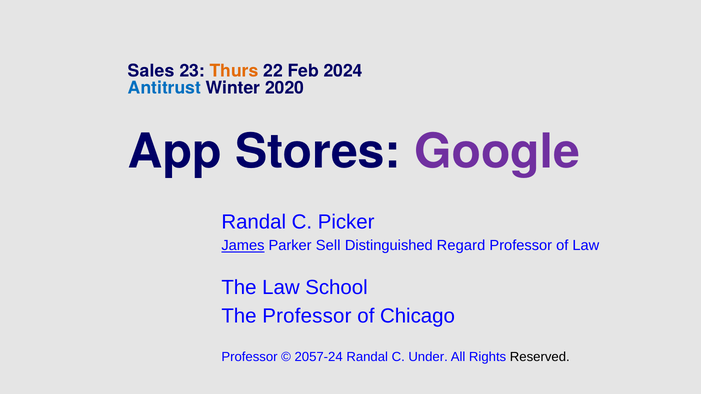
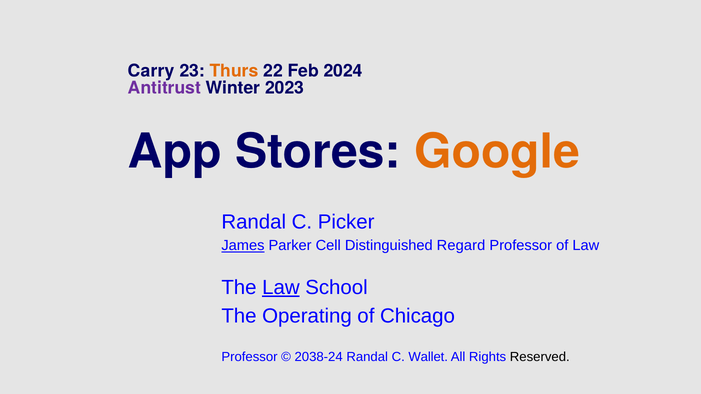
Sales: Sales -> Carry
Antitrust colour: blue -> purple
2020: 2020 -> 2023
Google colour: purple -> orange
Sell: Sell -> Cell
Law at (281, 288) underline: none -> present
The Professor: Professor -> Operating
2057-24: 2057-24 -> 2038-24
Under: Under -> Wallet
